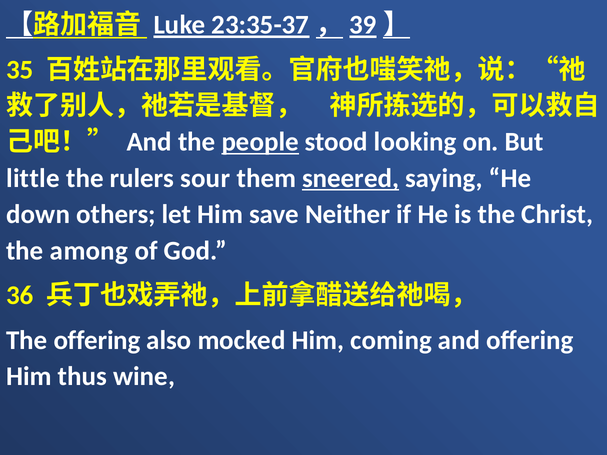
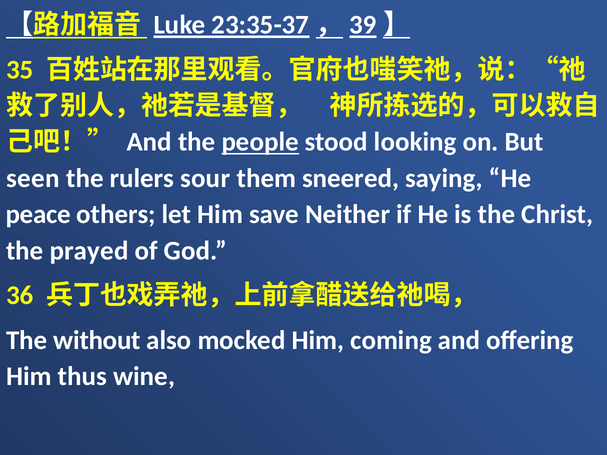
little: little -> seen
sneered underline: present -> none
down: down -> peace
among: among -> prayed
The offering: offering -> without
